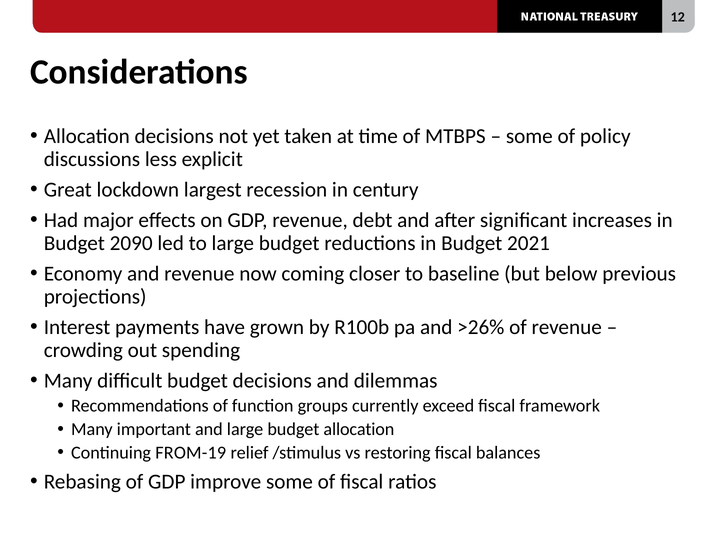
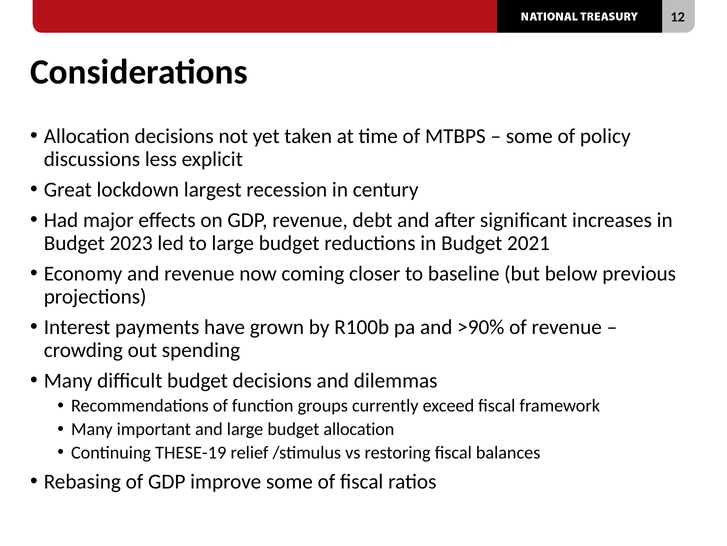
2090: 2090 -> 2023
>26%: >26% -> >90%
FROM-19: FROM-19 -> THESE-19
